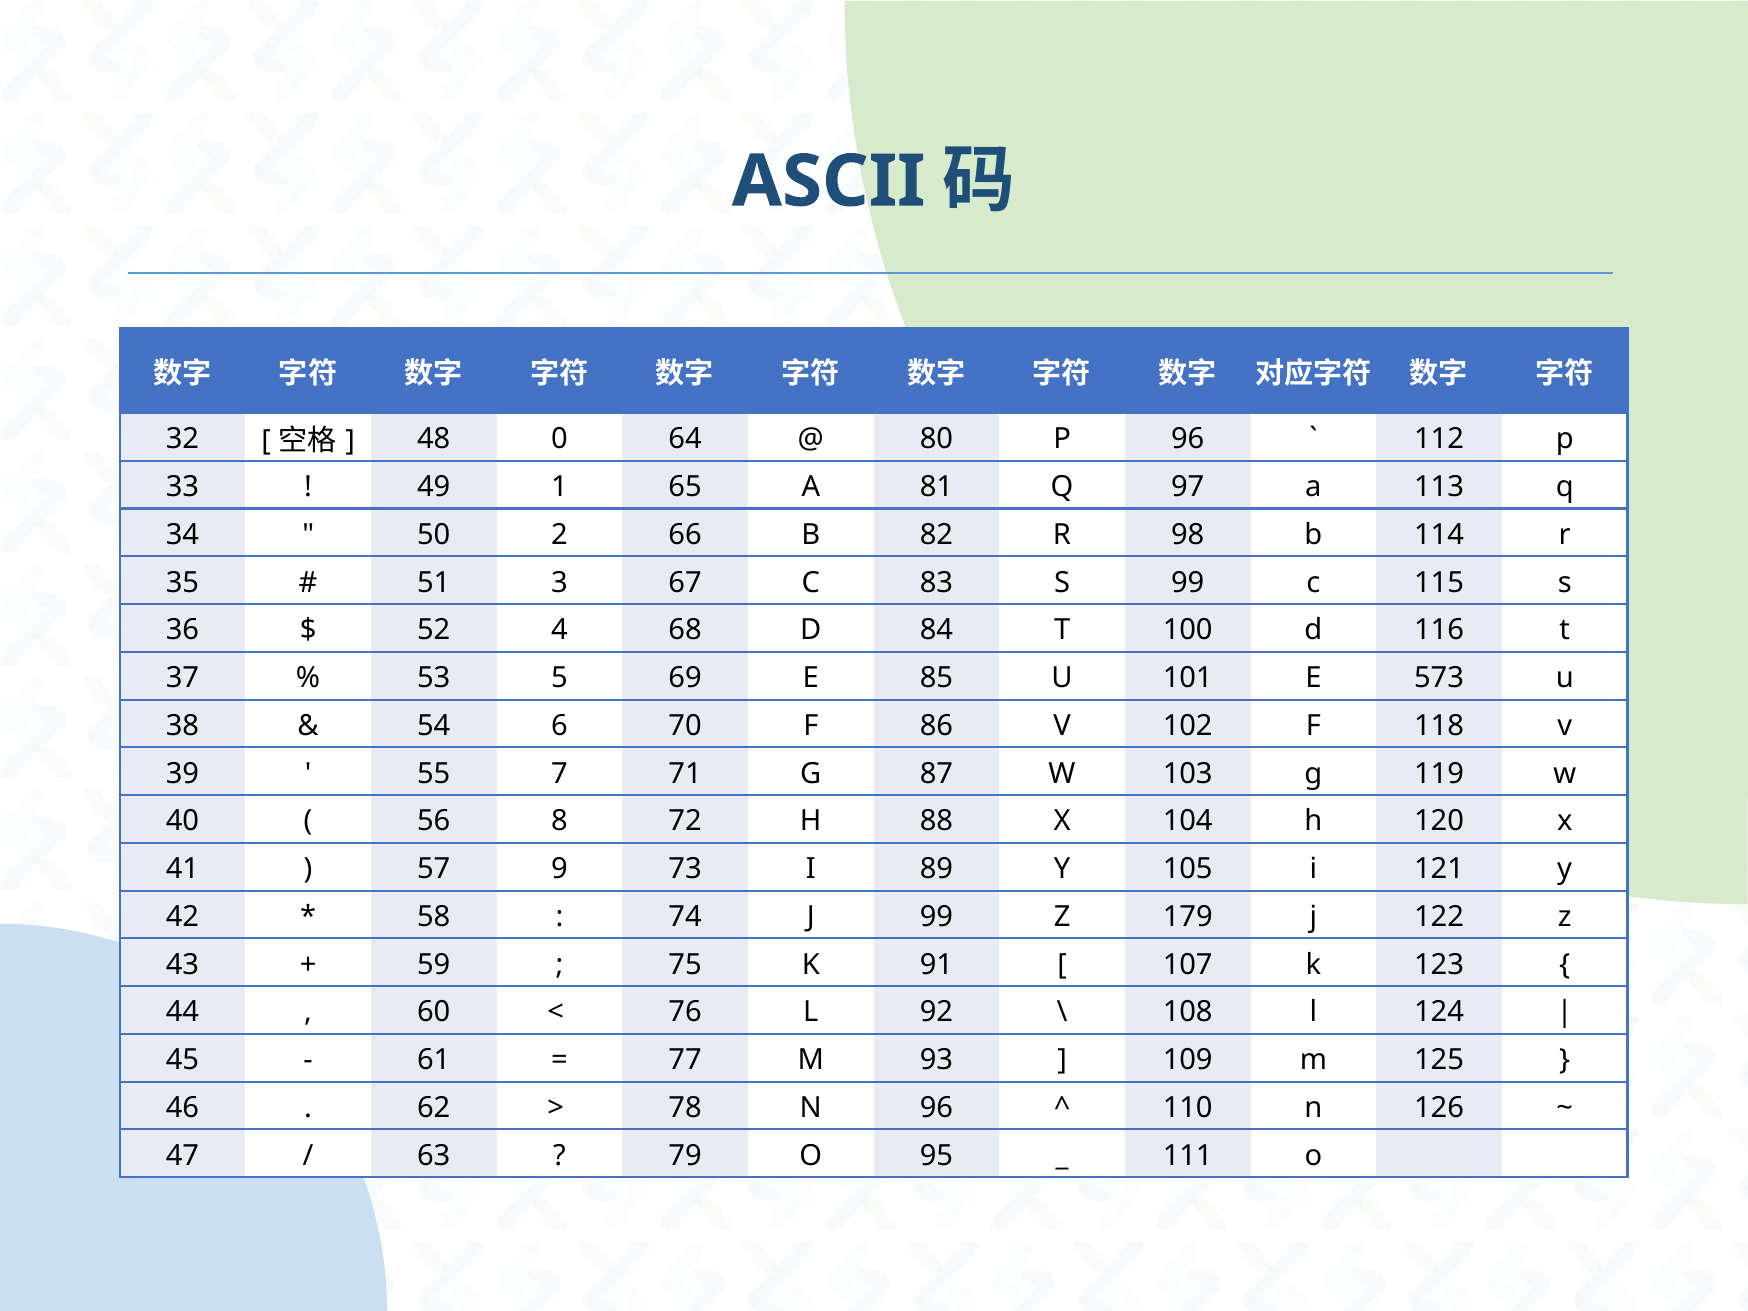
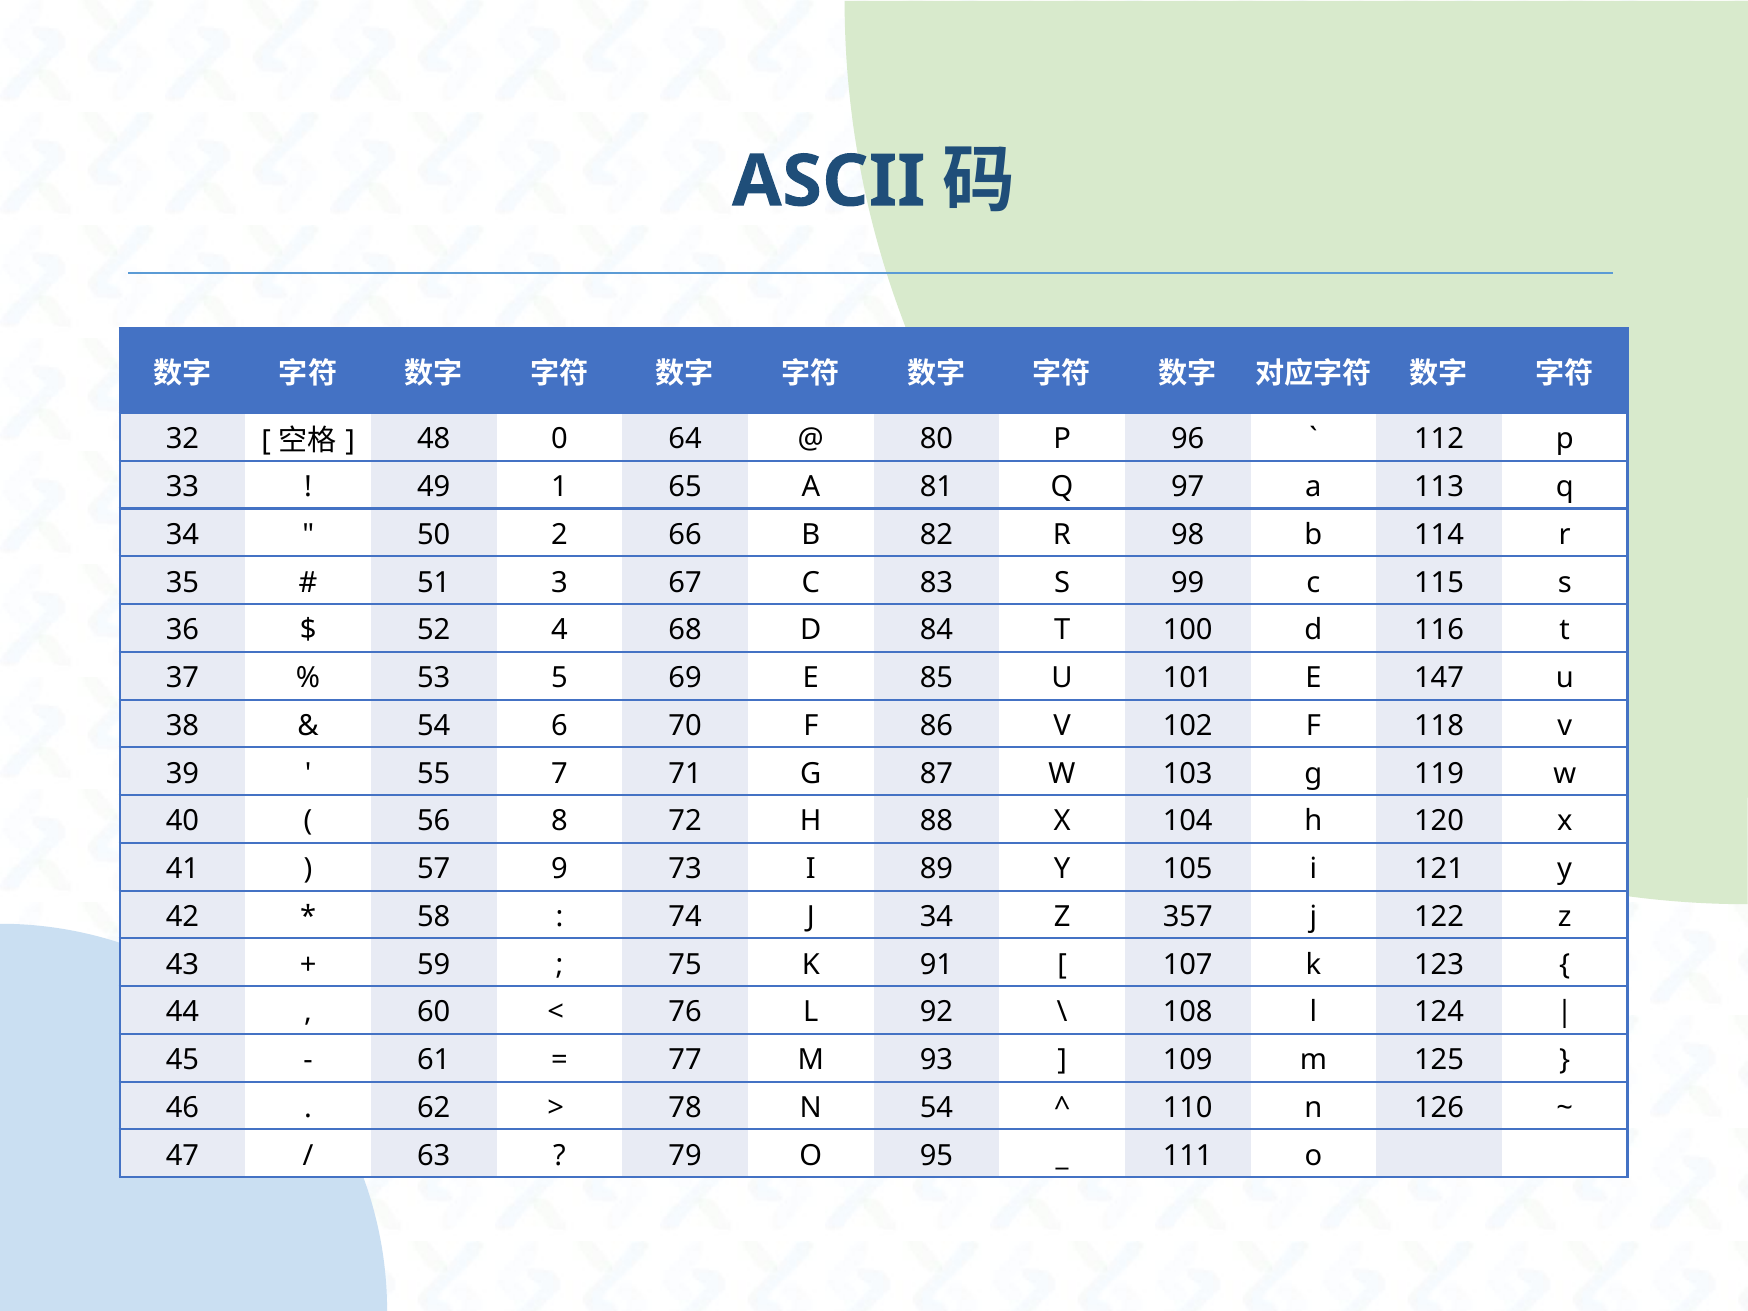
573: 573 -> 147
J 99: 99 -> 34
179: 179 -> 357
N 96: 96 -> 54
